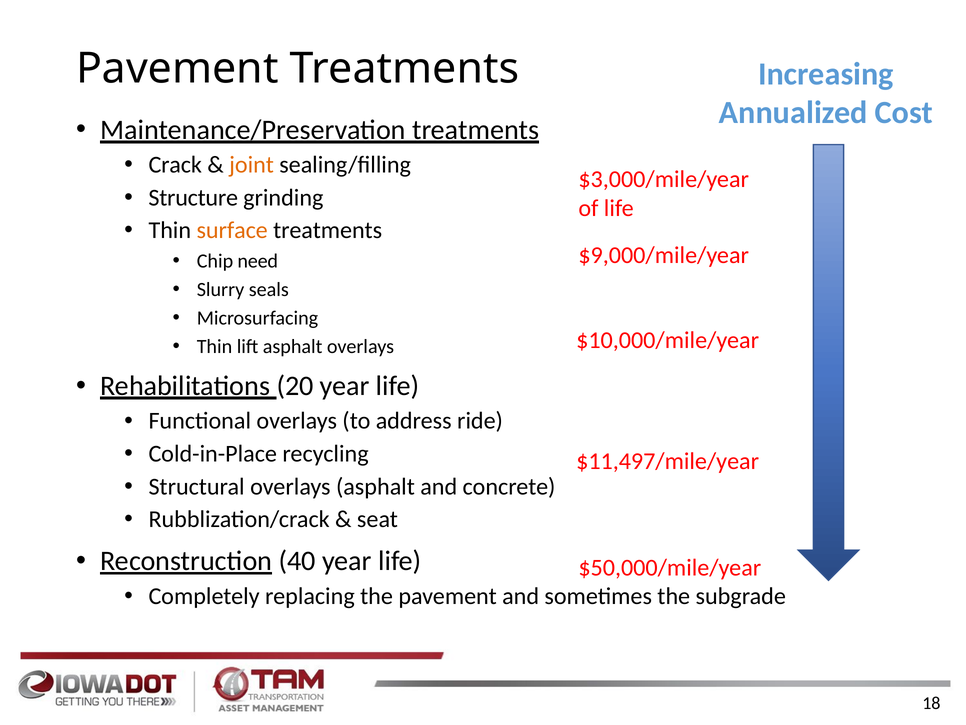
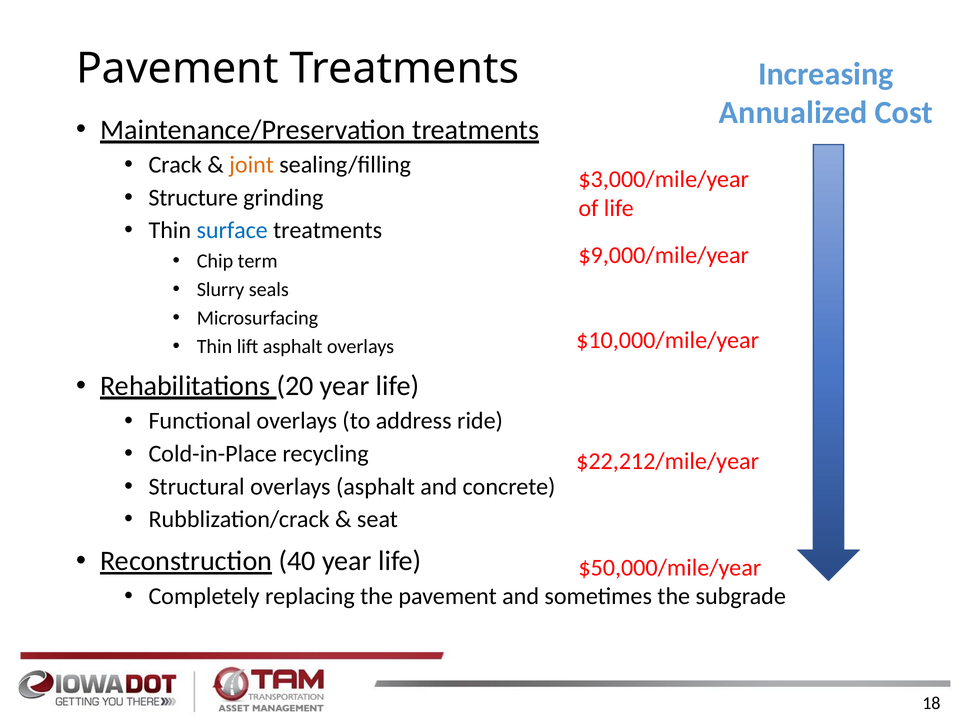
surface colour: orange -> blue
need: need -> term
$11,497/mile/year: $11,497/mile/year -> $22,212/mile/year
